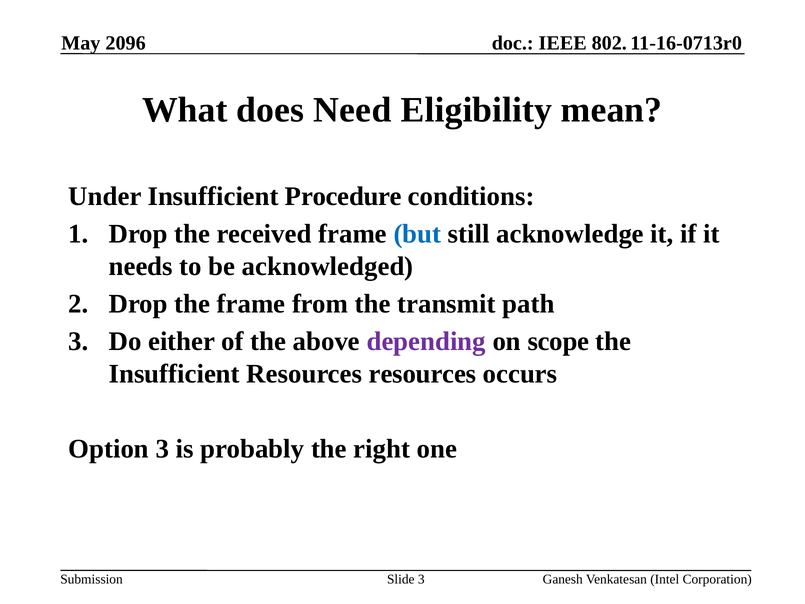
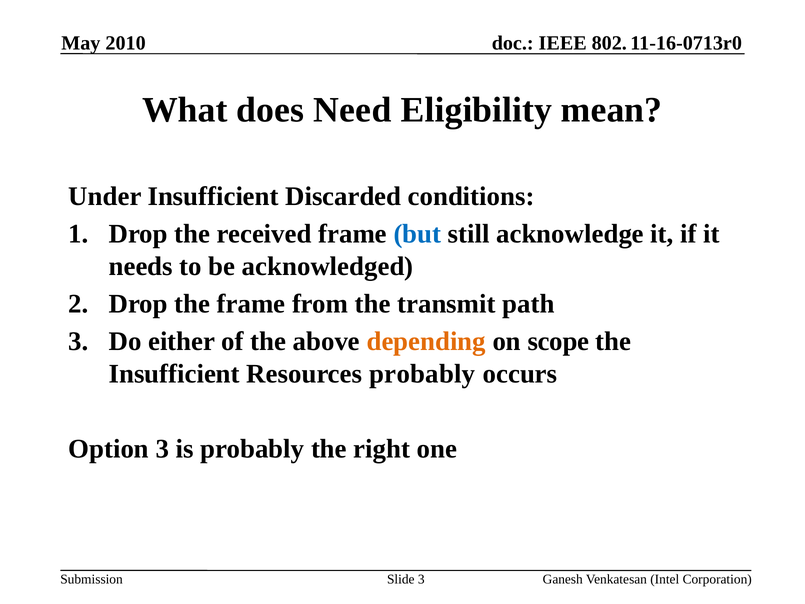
2096: 2096 -> 2010
Procedure: Procedure -> Discarded
depending colour: purple -> orange
Resources resources: resources -> probably
